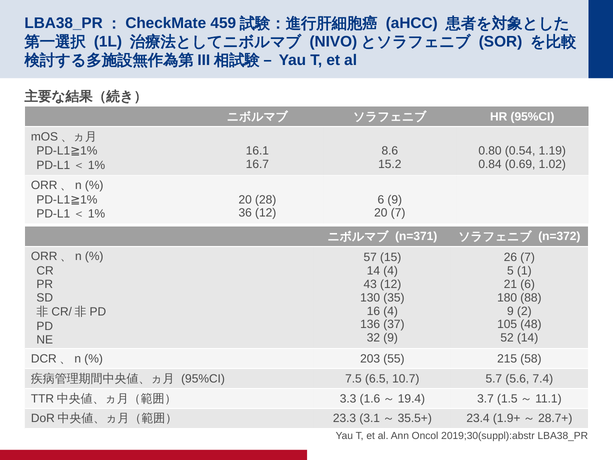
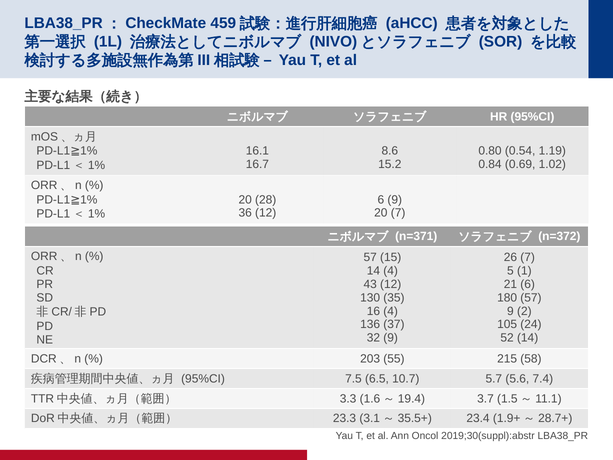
180 88: 88 -> 57
48: 48 -> 24
